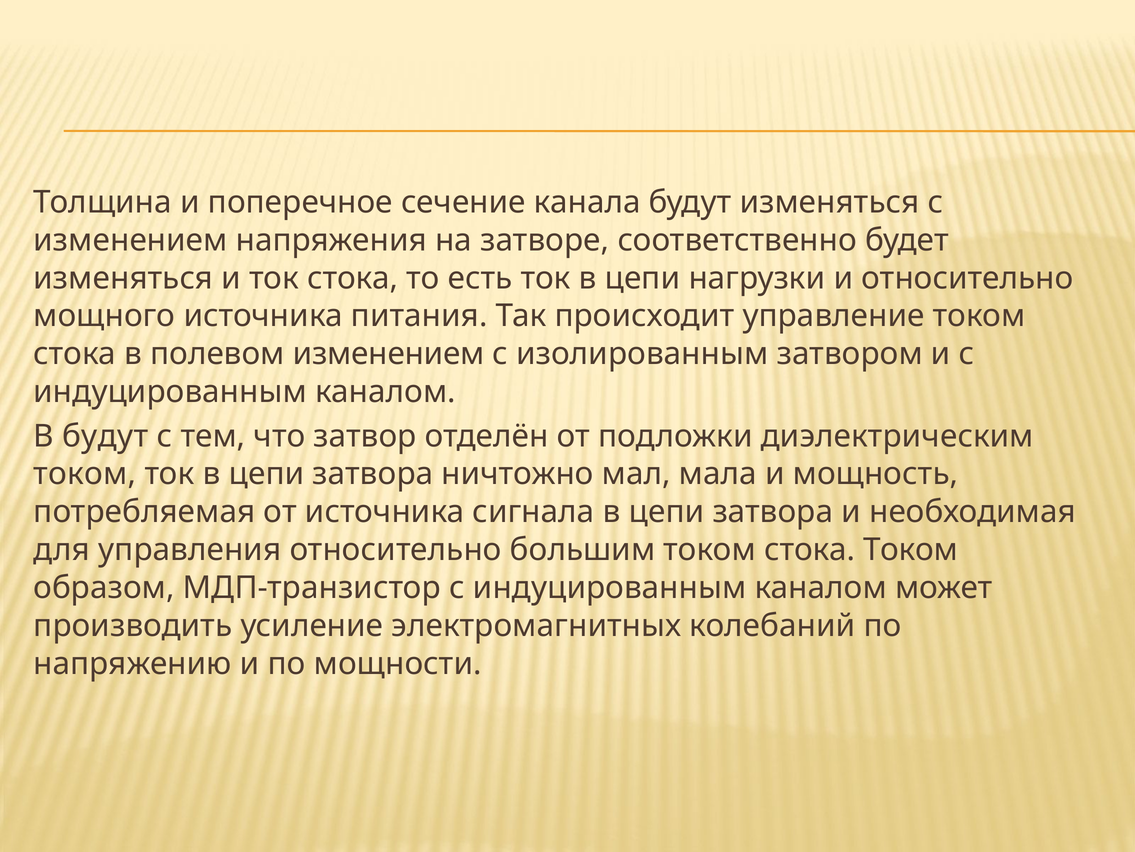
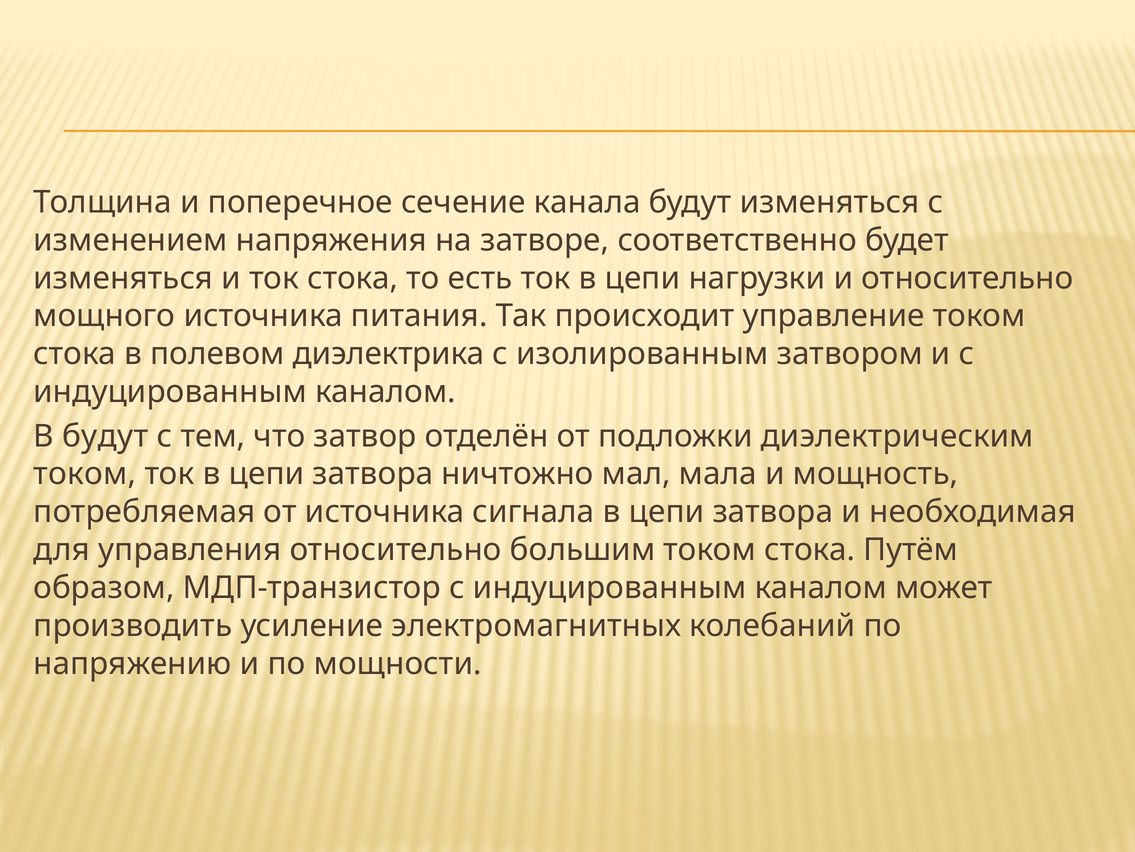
полевом изменением: изменением -> диэлектрика
стока Током: Током -> Путём
